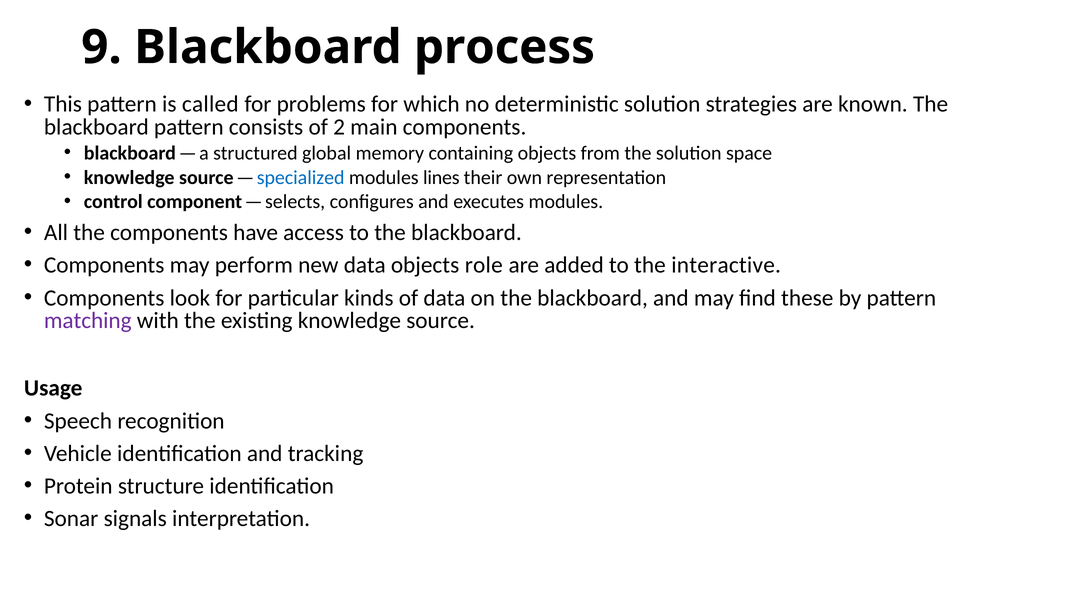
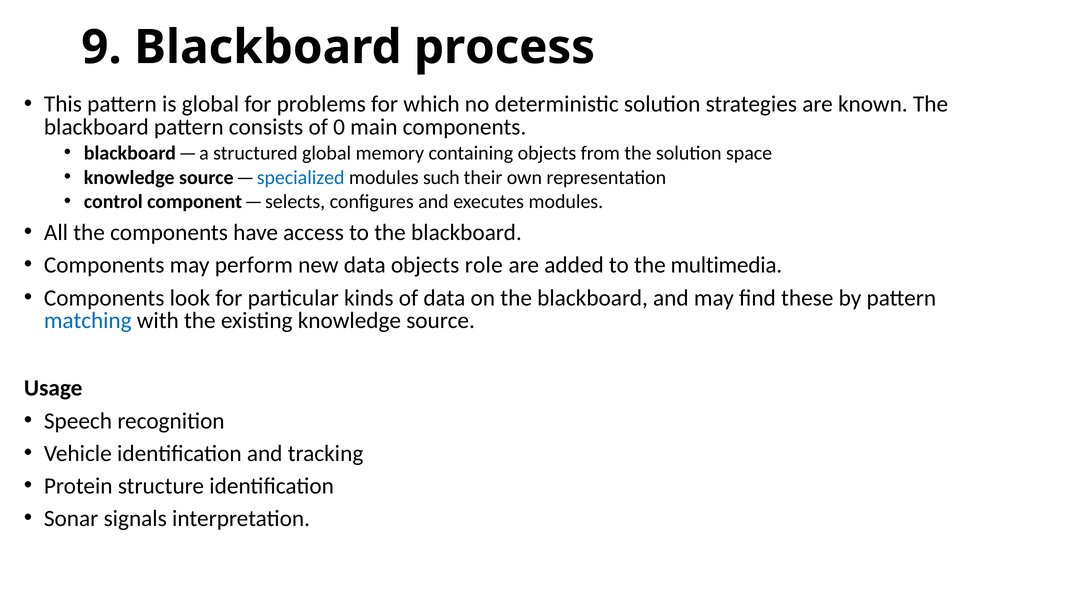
is called: called -> global
2: 2 -> 0
lines: lines -> such
interactive: interactive -> multimedia
matching colour: purple -> blue
